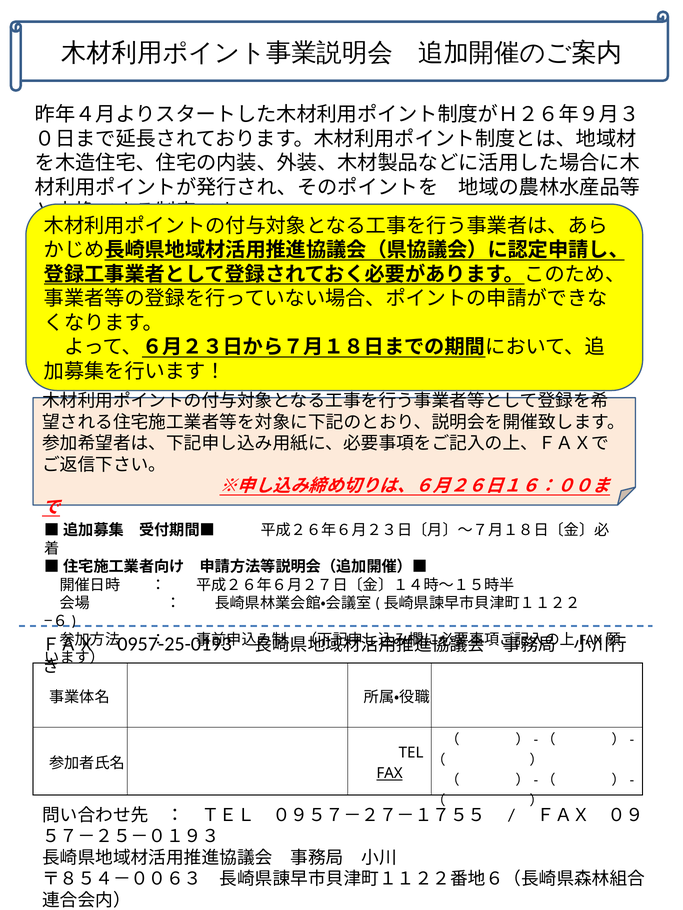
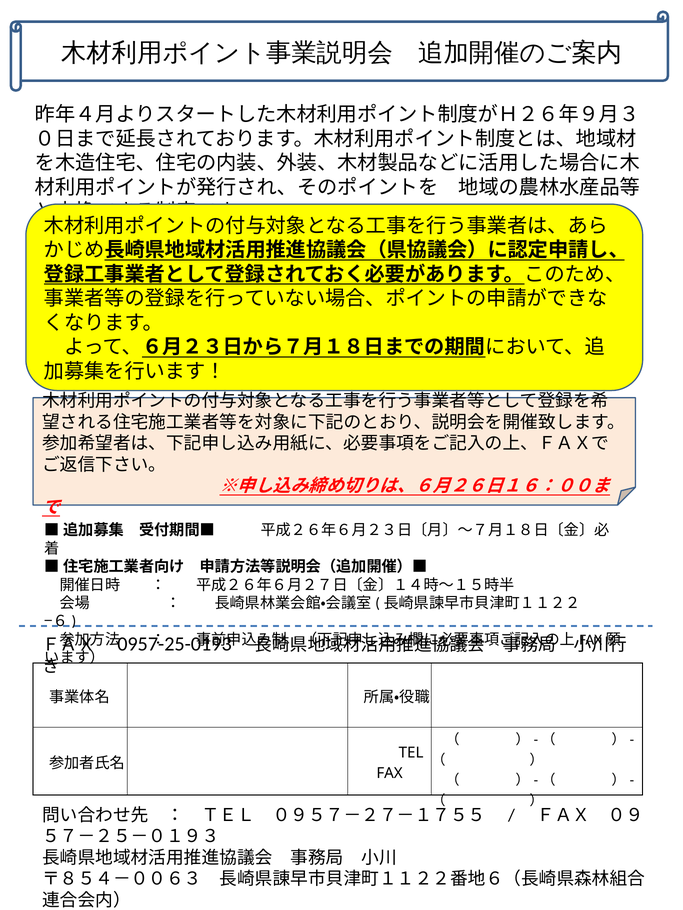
FAX underline: present -> none
